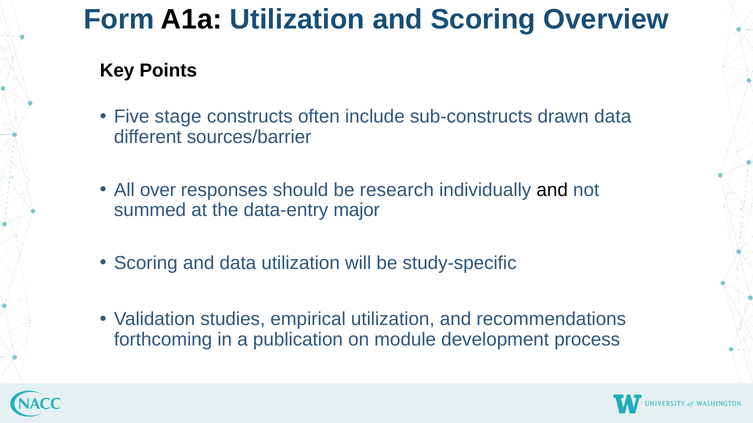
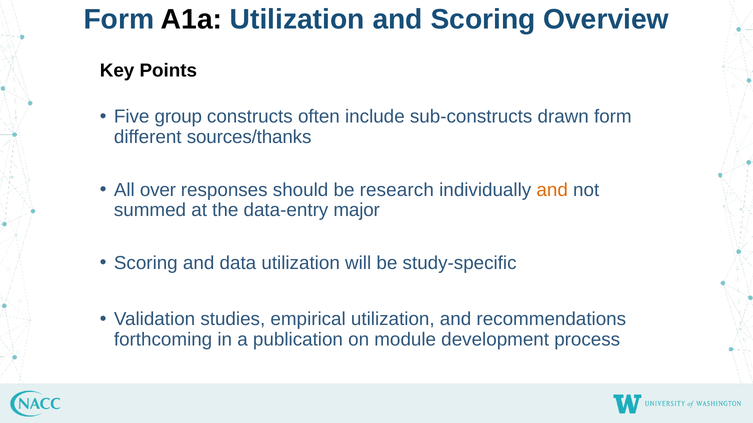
stage: stage -> group
drawn data: data -> form
sources/barrier: sources/barrier -> sources/thanks
and at (552, 190) colour: black -> orange
